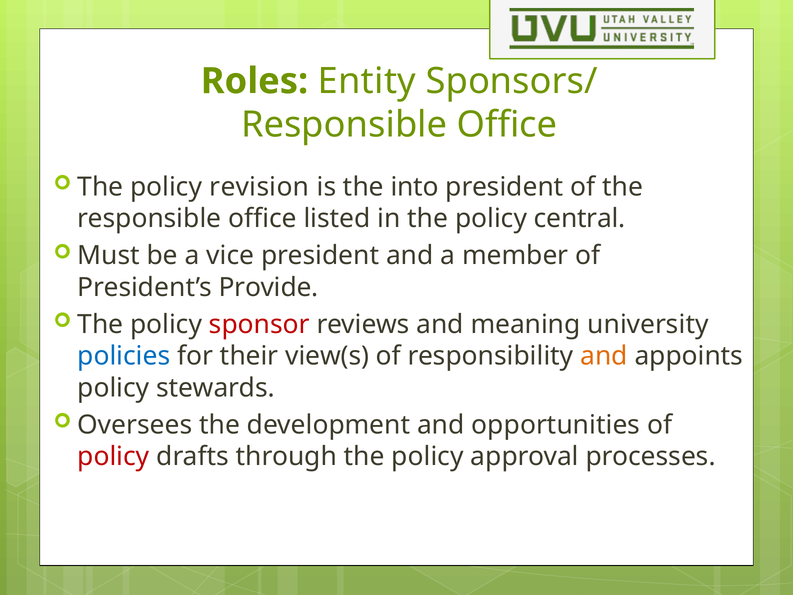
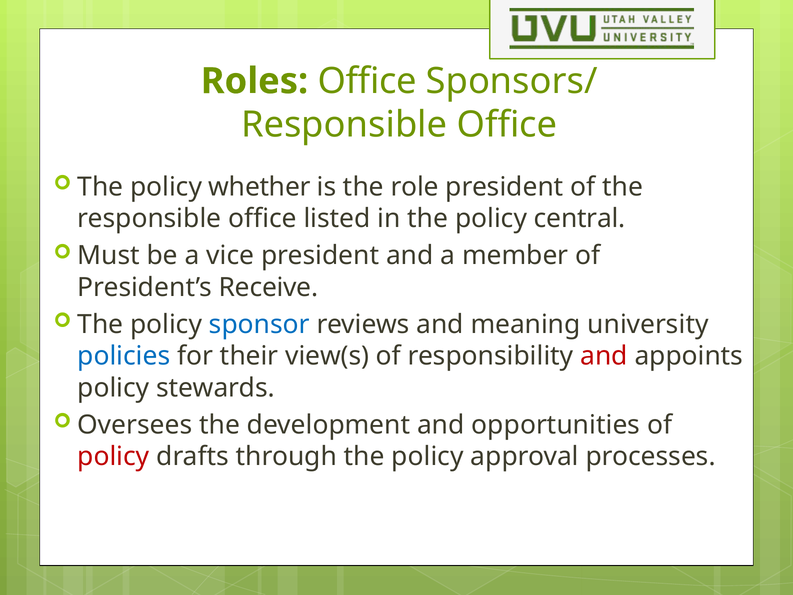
Roles Entity: Entity -> Office
revision: revision -> whether
into: into -> role
Provide: Provide -> Receive
sponsor colour: red -> blue
and at (604, 356) colour: orange -> red
